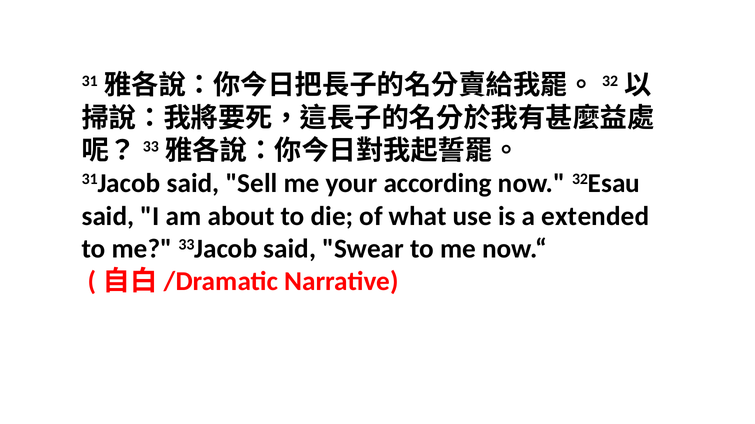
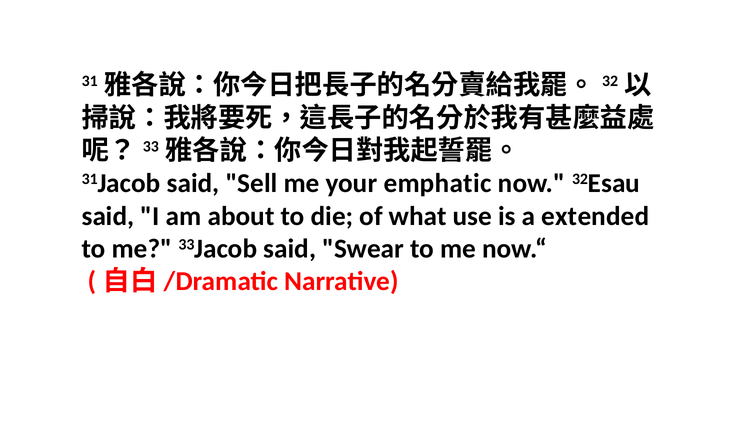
according: according -> emphatic
